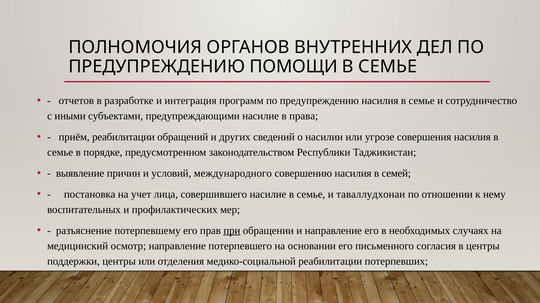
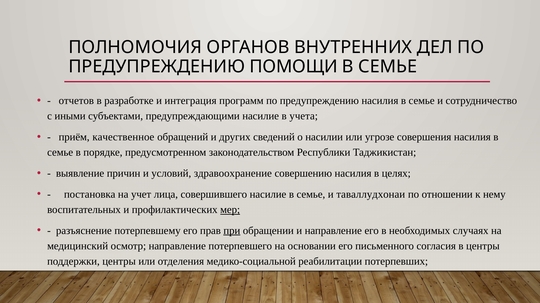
права: права -> учета
приём реабилитации: реабилитации -> качественное
международного: международного -> здравоохранение
семей: семей -> целях
мер underline: none -> present
